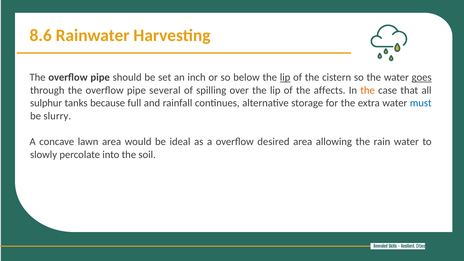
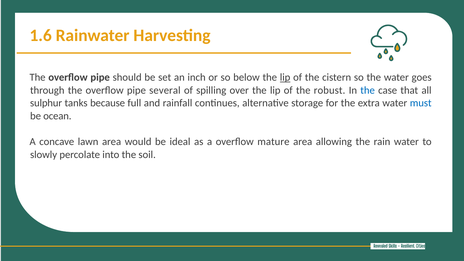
8.6: 8.6 -> 1.6
goes underline: present -> none
affects: affects -> robust
the at (368, 90) colour: orange -> blue
slurry: slurry -> ocean
desired: desired -> mature
